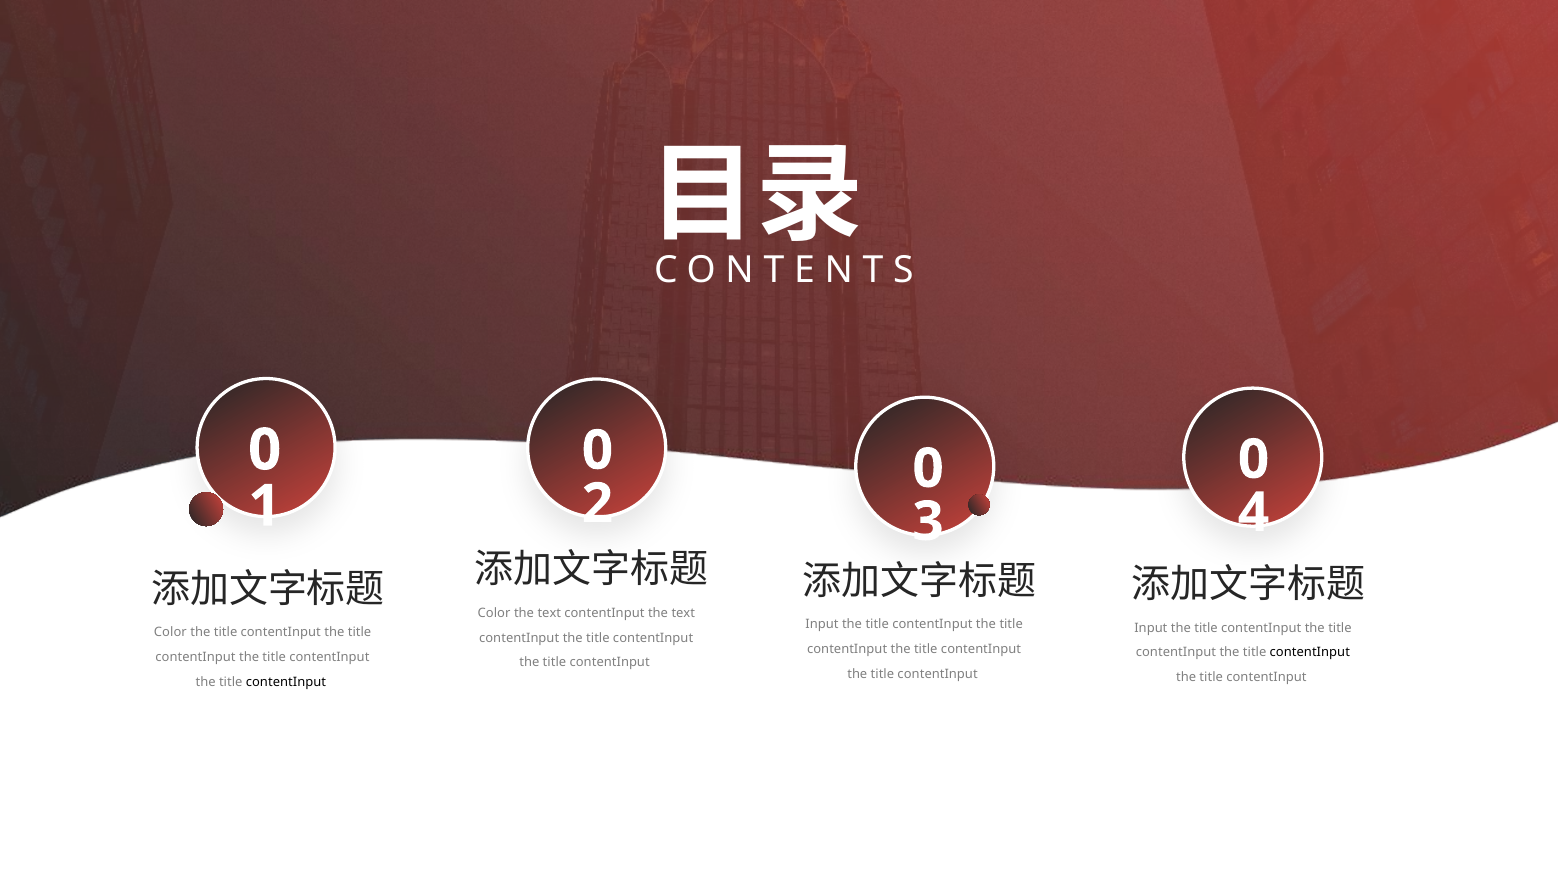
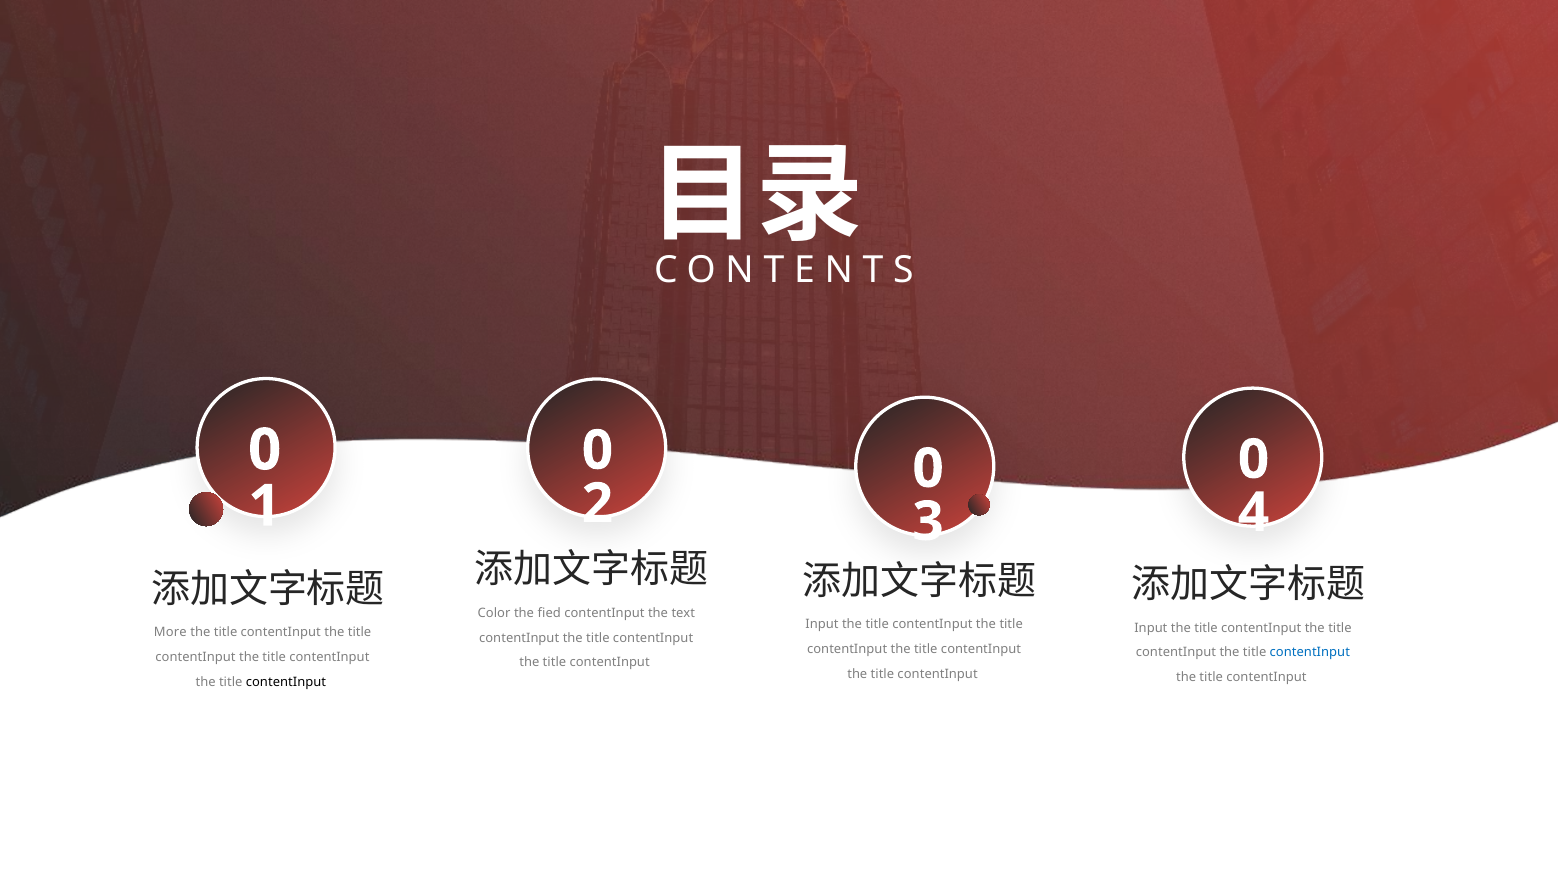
text at (549, 612): text -> fied
Color at (170, 632): Color -> More
contentInput at (1310, 652) colour: black -> blue
